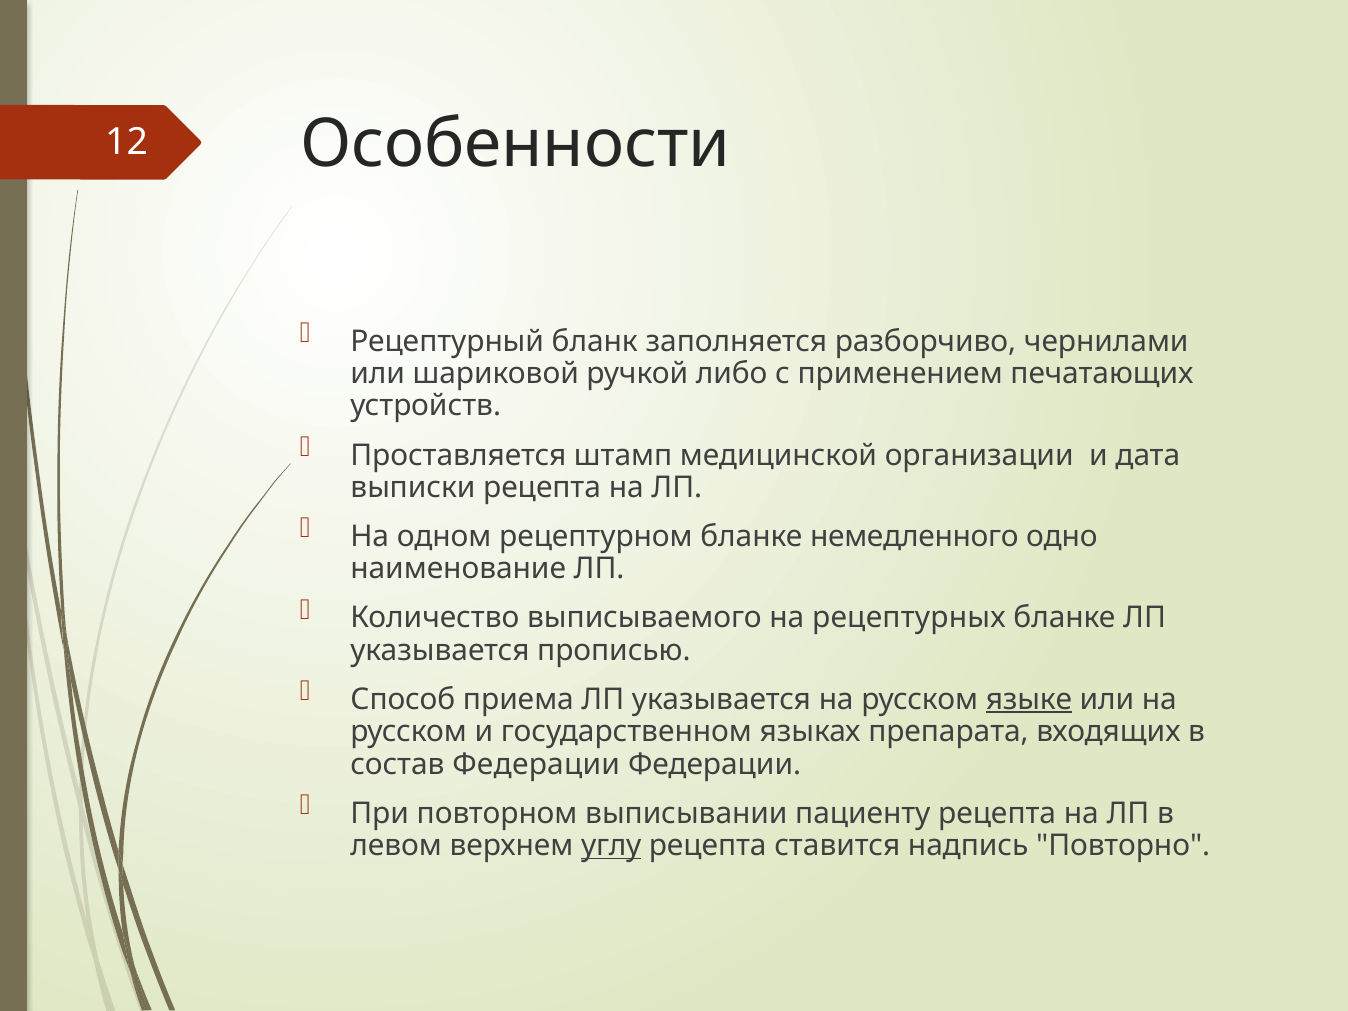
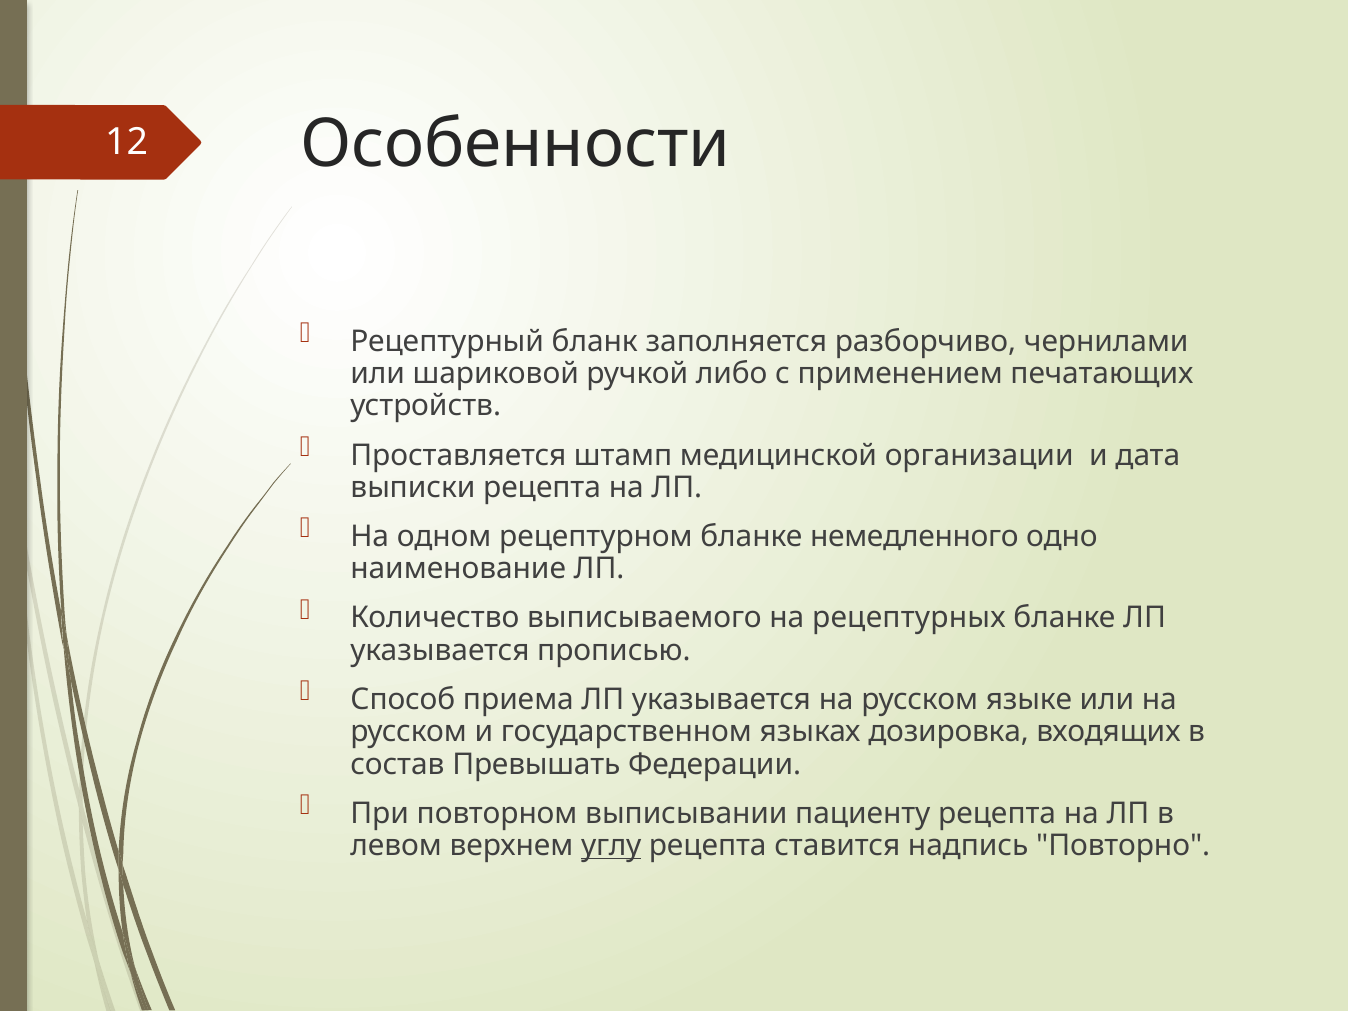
языке underline: present -> none
препарата: препарата -> дозировка
состав Федерации: Федерации -> Превышать
